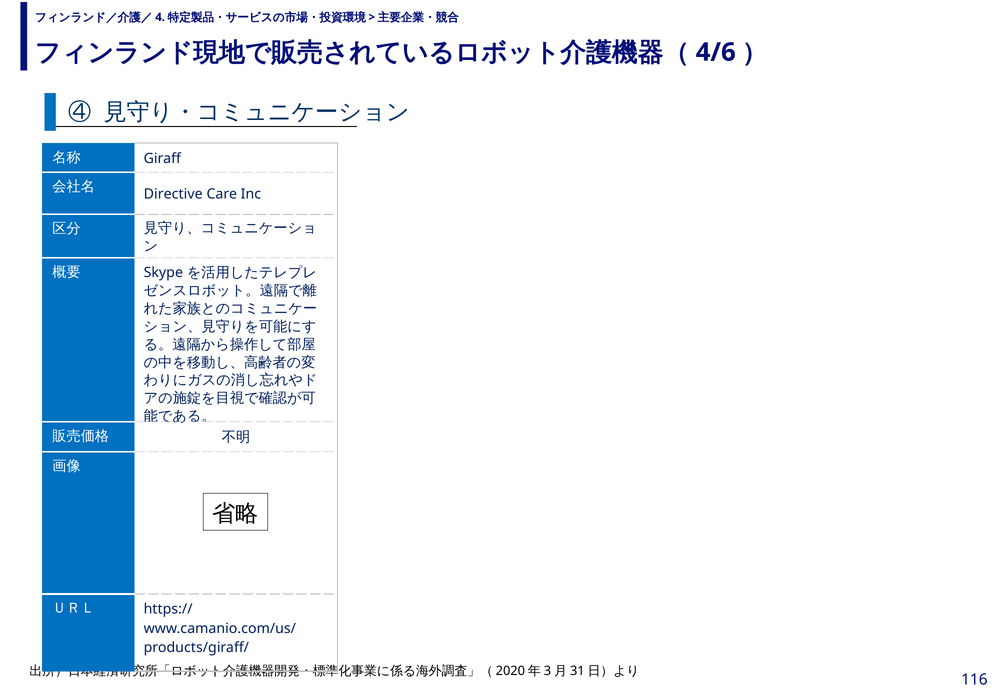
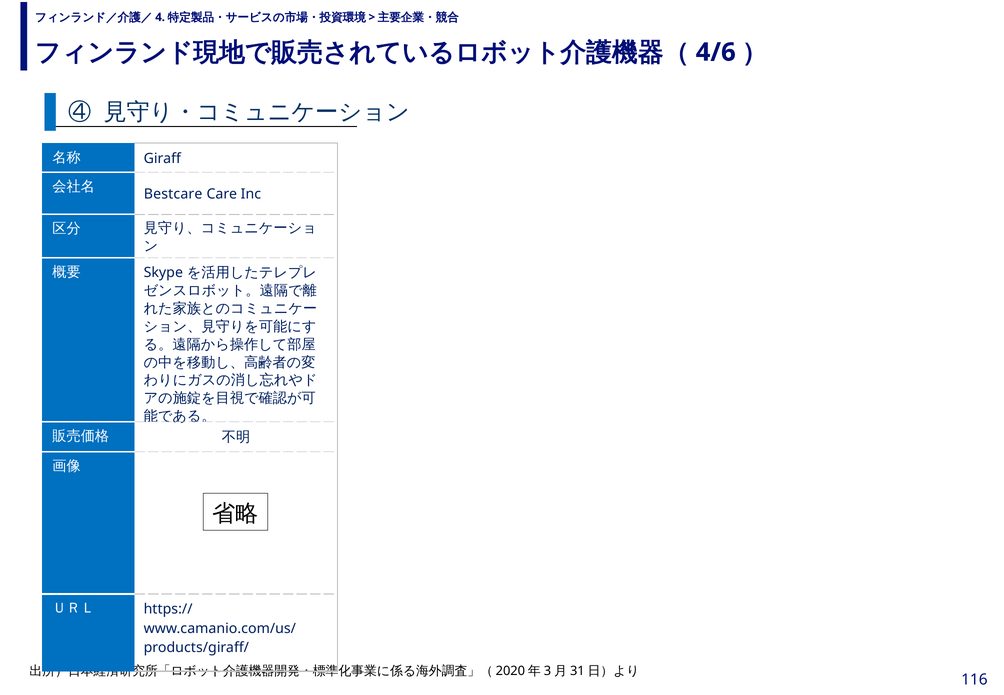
Directive: Directive -> Bestcare
